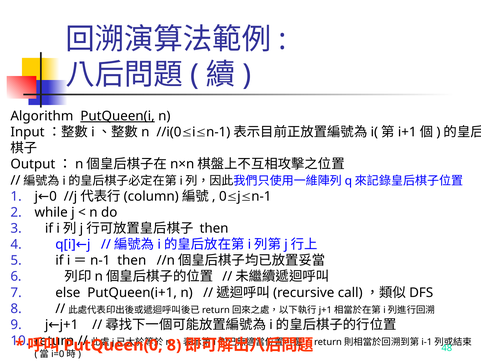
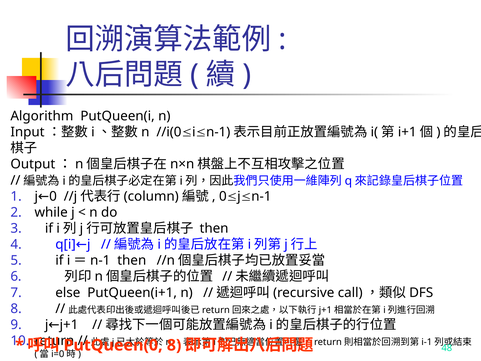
PutQueen(i underline: present -> none
